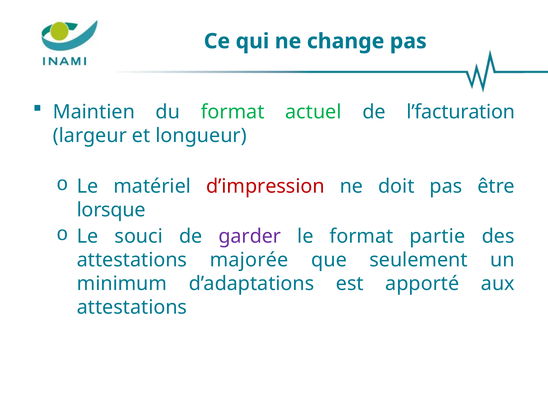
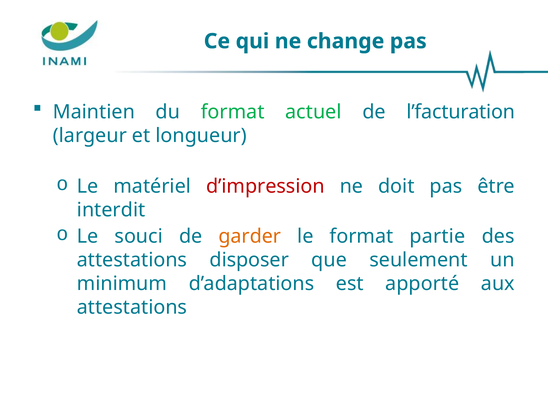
lorsque: lorsque -> interdit
garder colour: purple -> orange
majorée: majorée -> disposer
